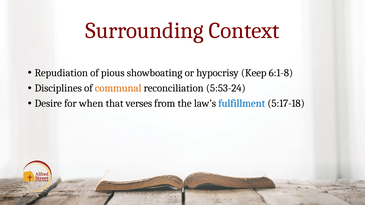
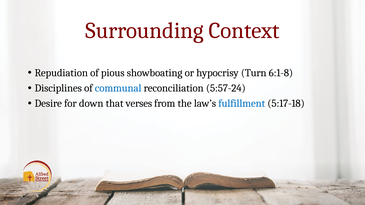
Keep: Keep -> Turn
communal colour: orange -> blue
5:53-24: 5:53-24 -> 5:57-24
when: when -> down
